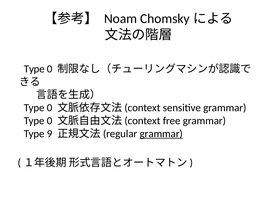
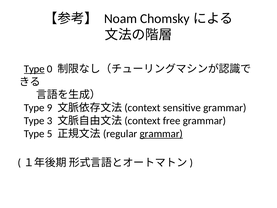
Type at (34, 69) underline: none -> present
0 at (50, 108): 0 -> 9
0 at (50, 121): 0 -> 3
9: 9 -> 5
